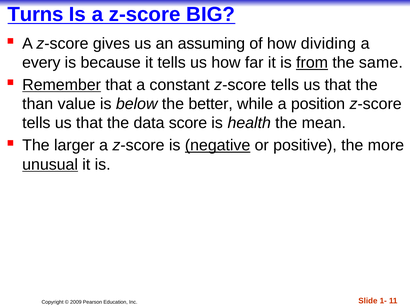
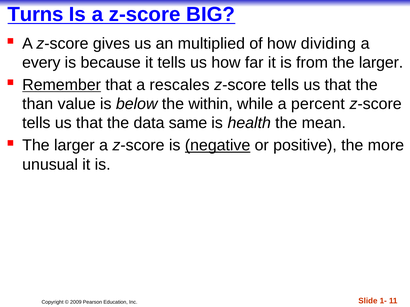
assuming: assuming -> multiplied
from underline: present -> none
same at (381, 63): same -> larger
constant: constant -> rescales
better: better -> within
position: position -> percent
score: score -> same
unusual underline: present -> none
